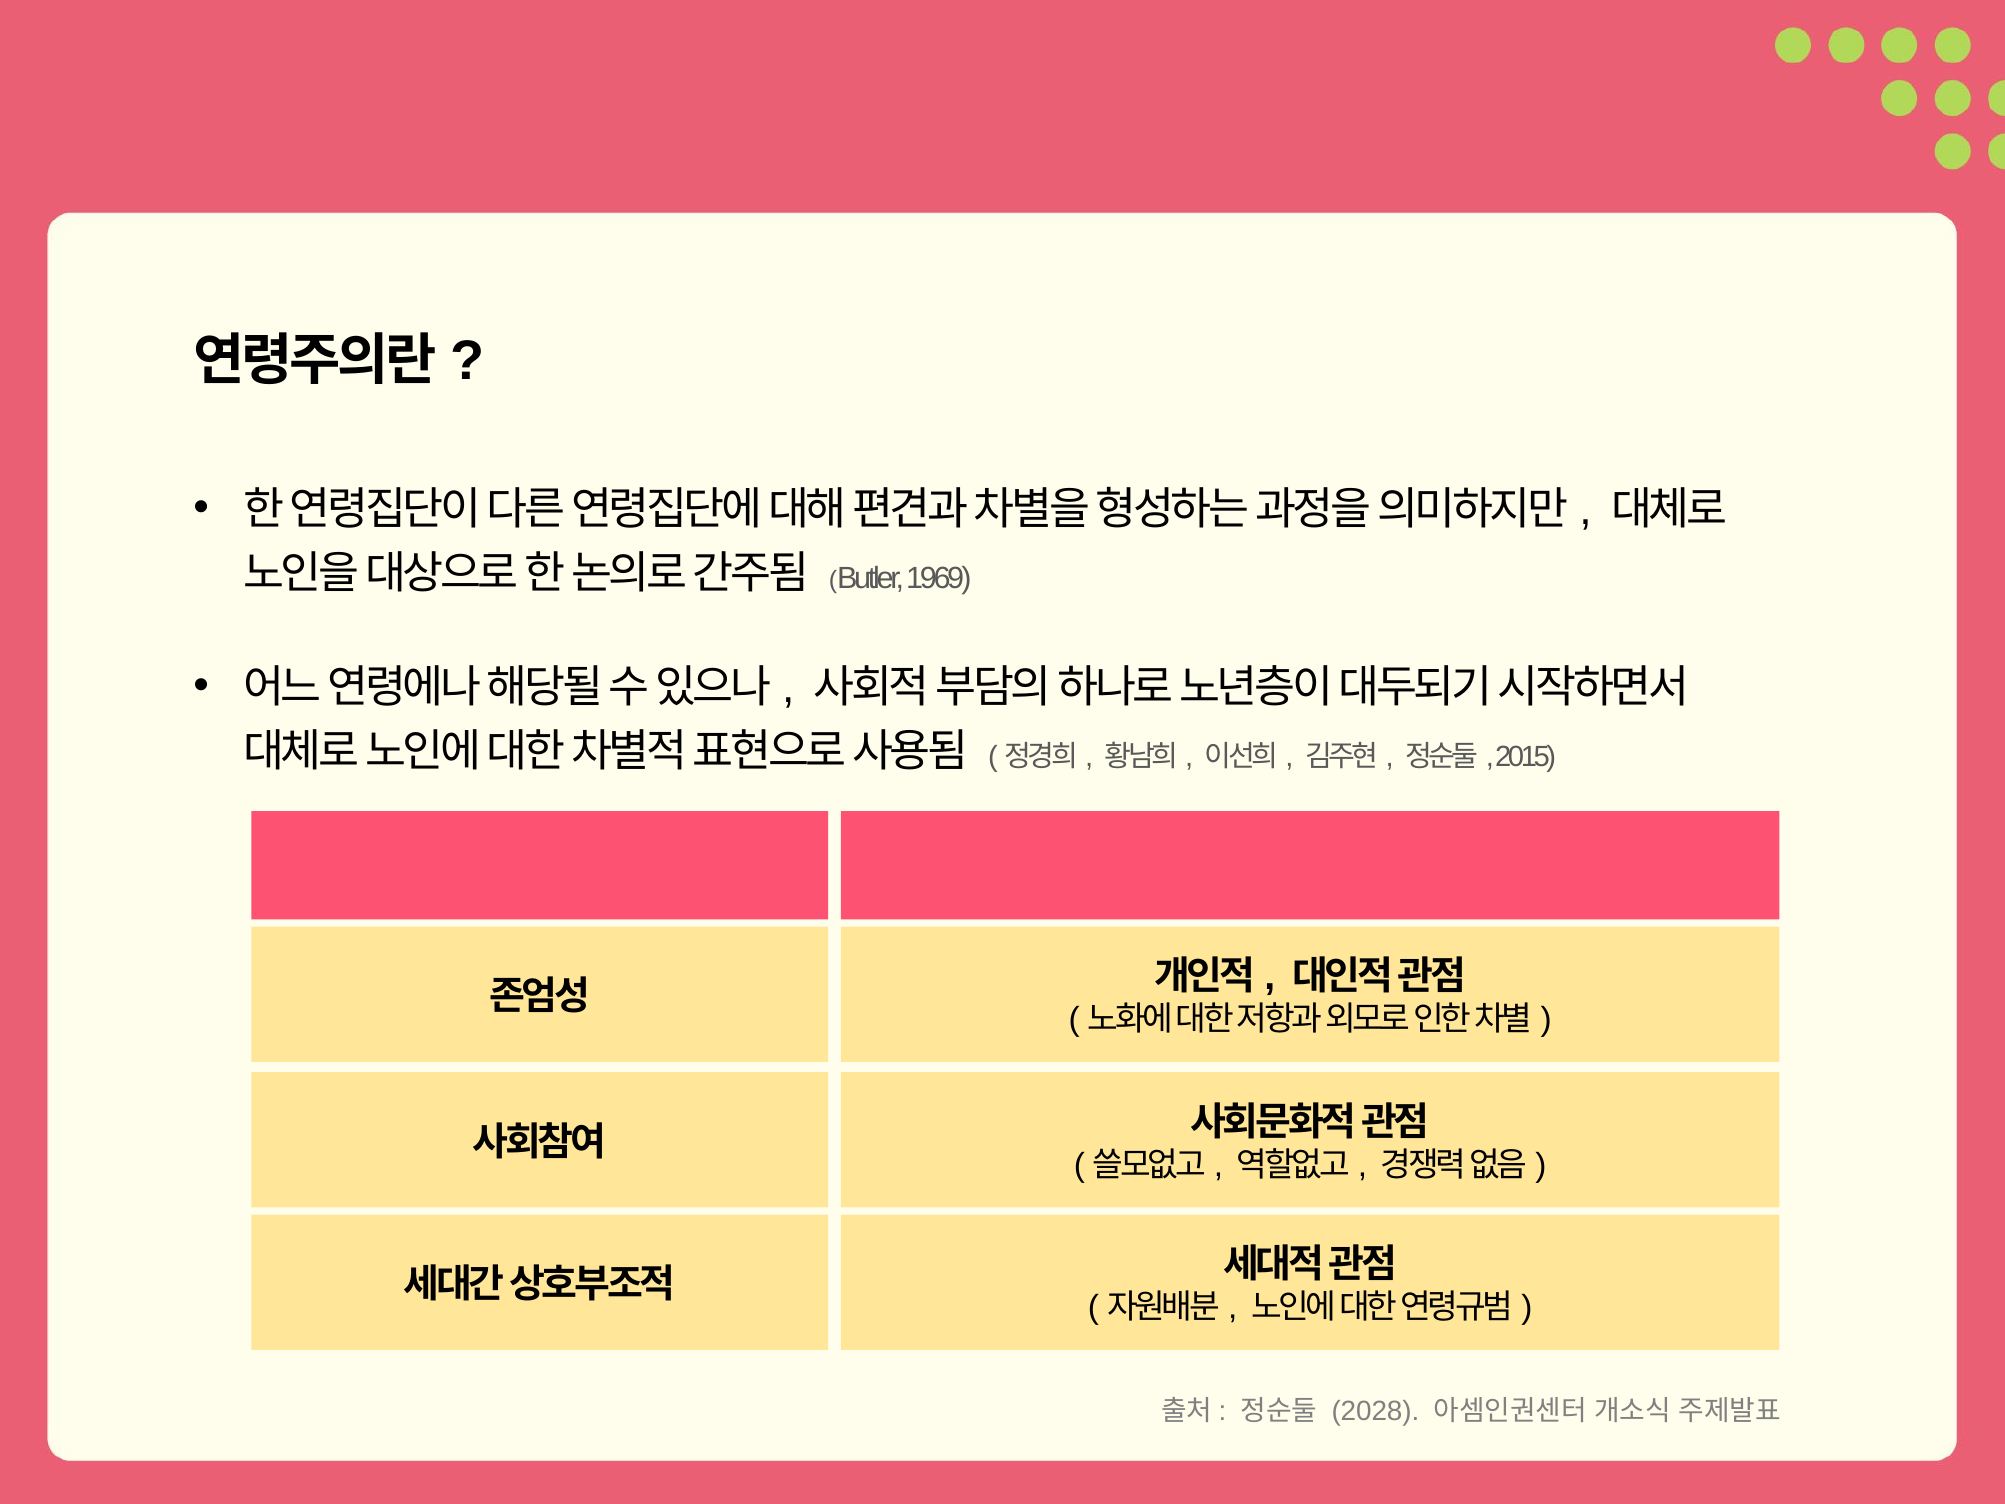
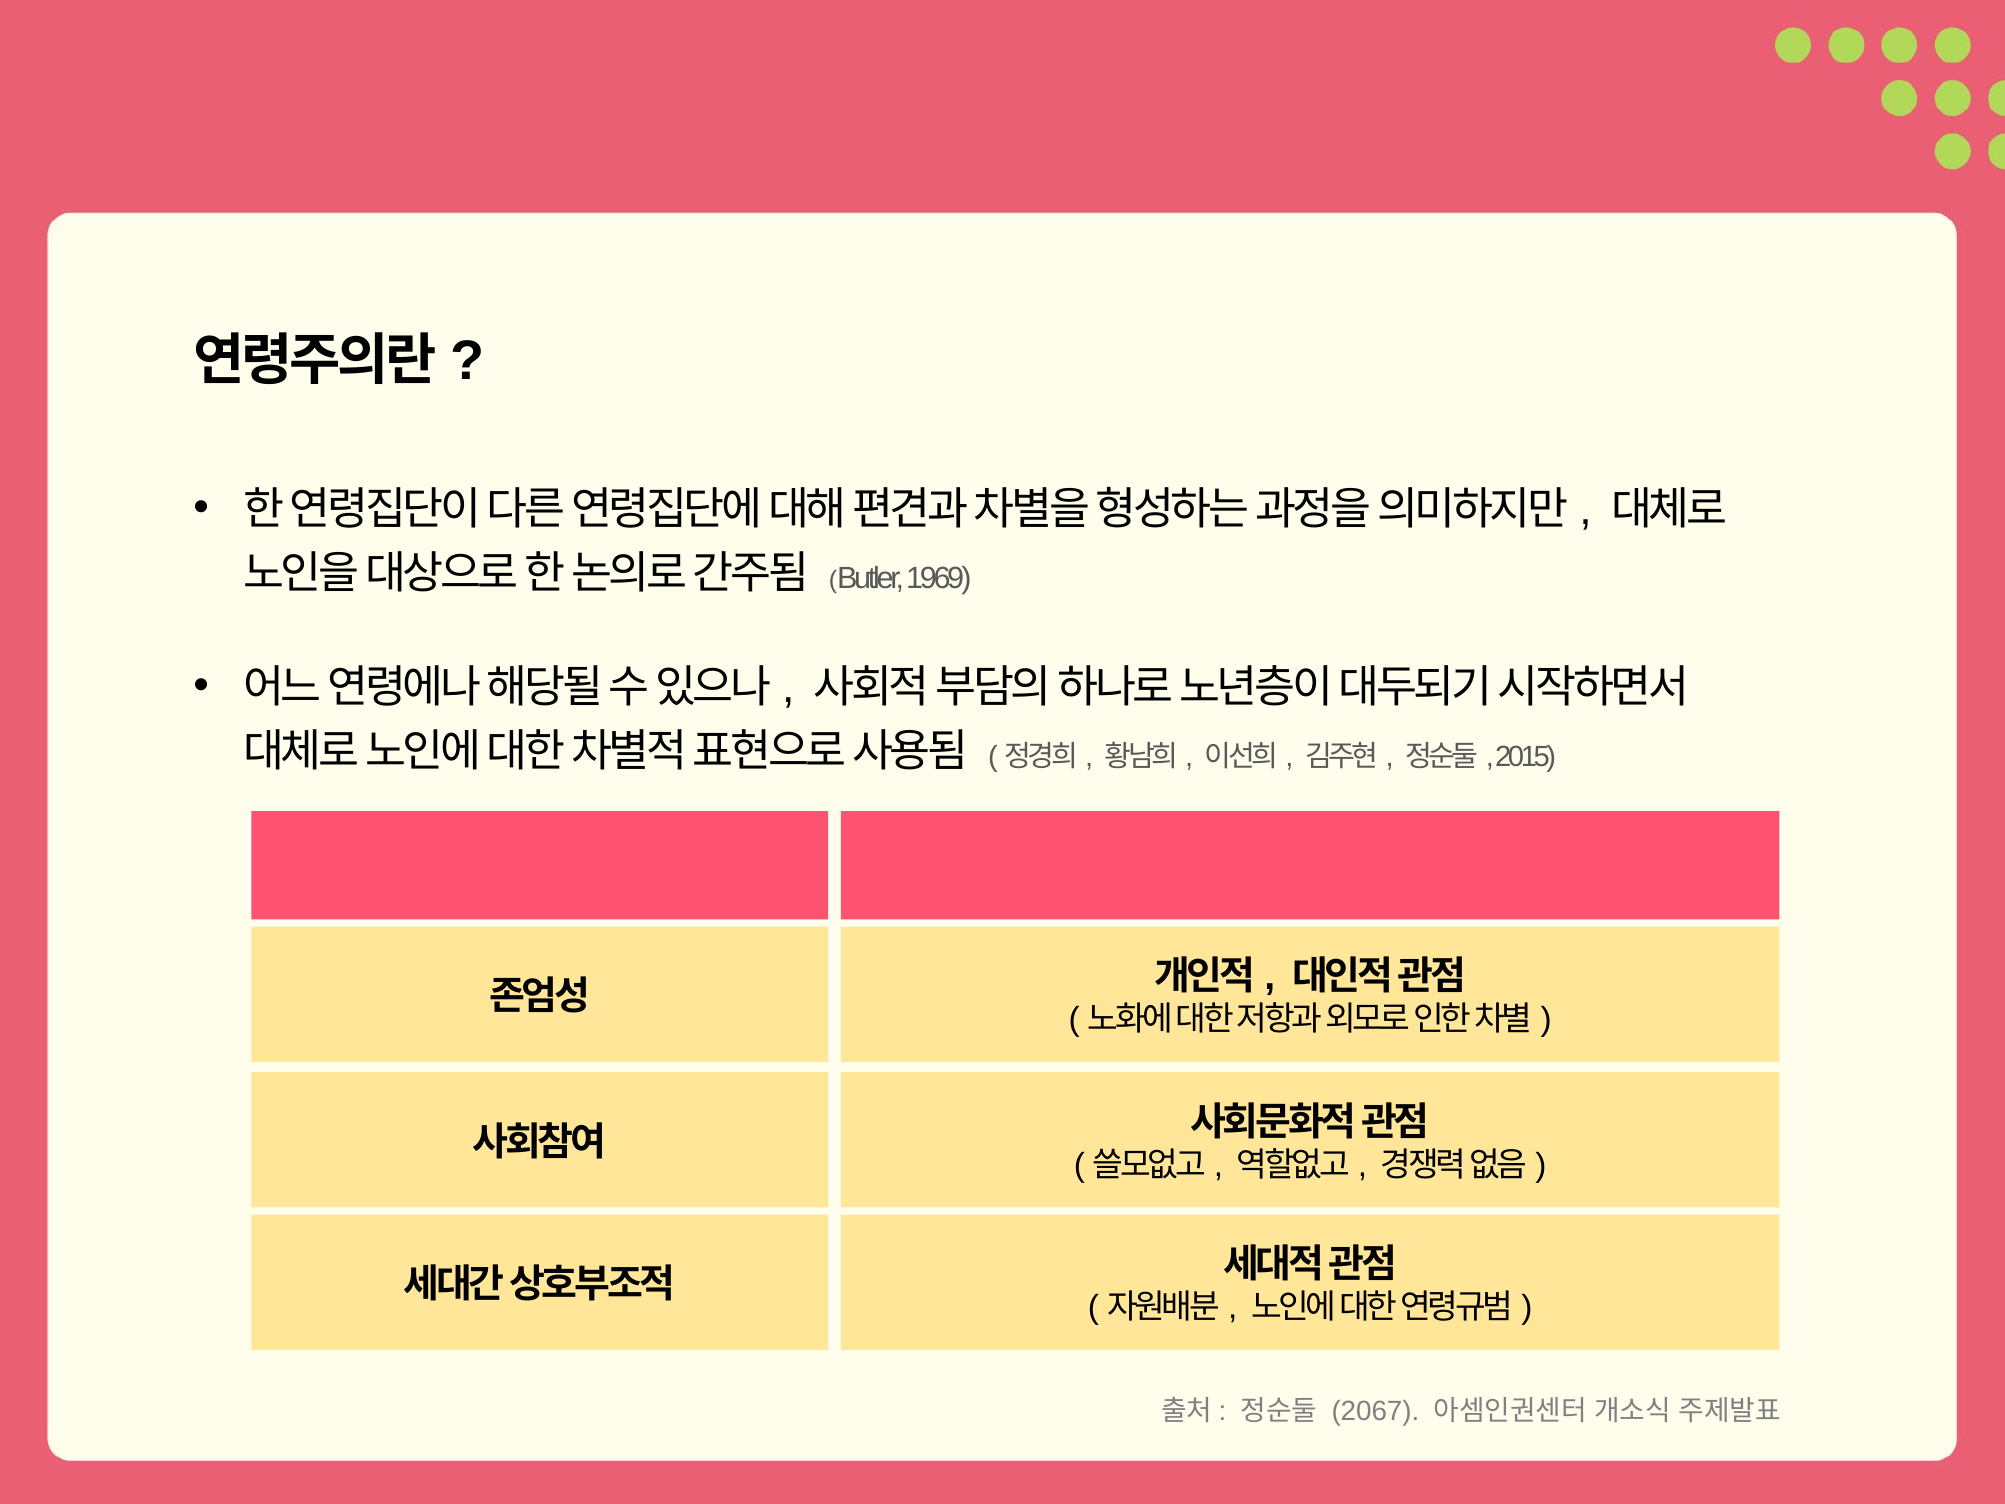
2028: 2028 -> 2067
